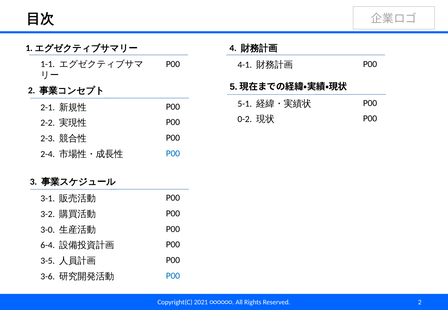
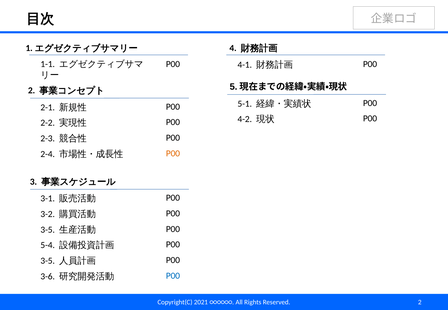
0-2: 0-2 -> 4-2
P00 at (173, 154) colour: blue -> orange
3-0 at (48, 230): 3-0 -> 3-5
6-4: 6-4 -> 5-4
